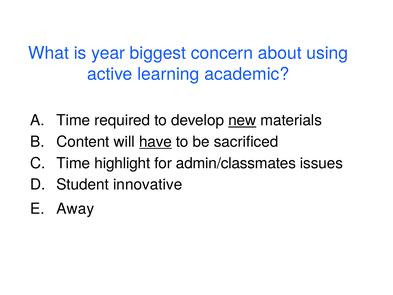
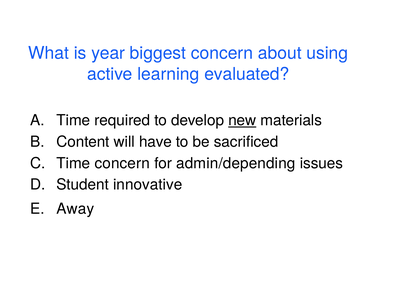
academic: academic -> evaluated
have underline: present -> none
Time highlight: highlight -> concern
admin/classmates: admin/classmates -> admin/depending
